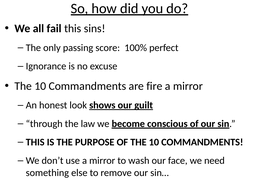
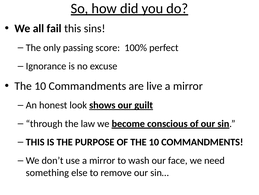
fire: fire -> live
